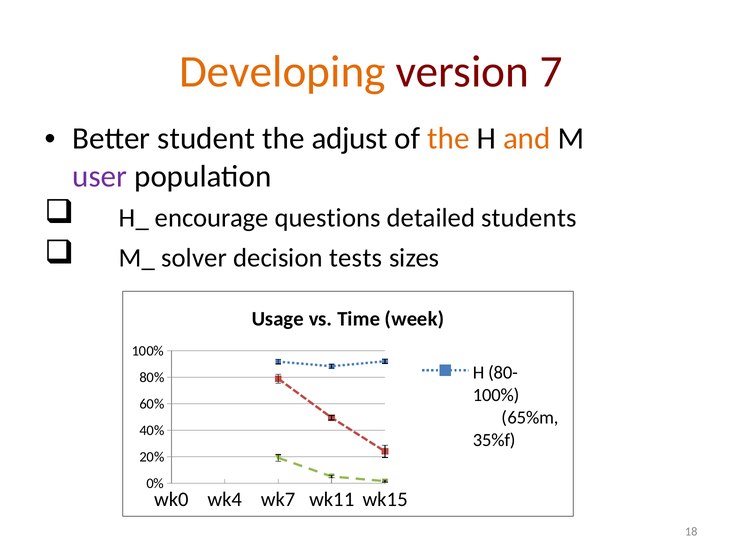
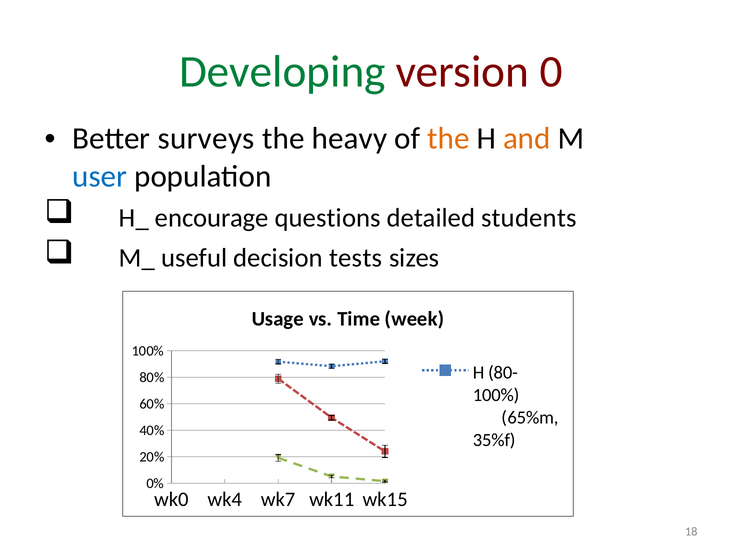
Developing colour: orange -> green
7: 7 -> 0
student: student -> surveys
adjust: adjust -> heavy
user colour: purple -> blue
solver: solver -> useful
